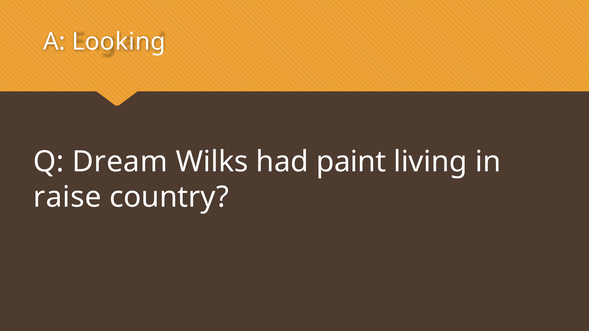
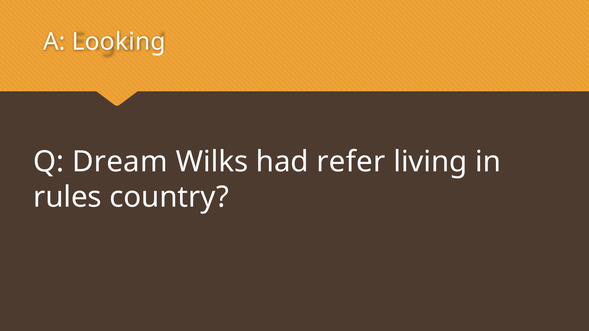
paint: paint -> refer
raise: raise -> rules
